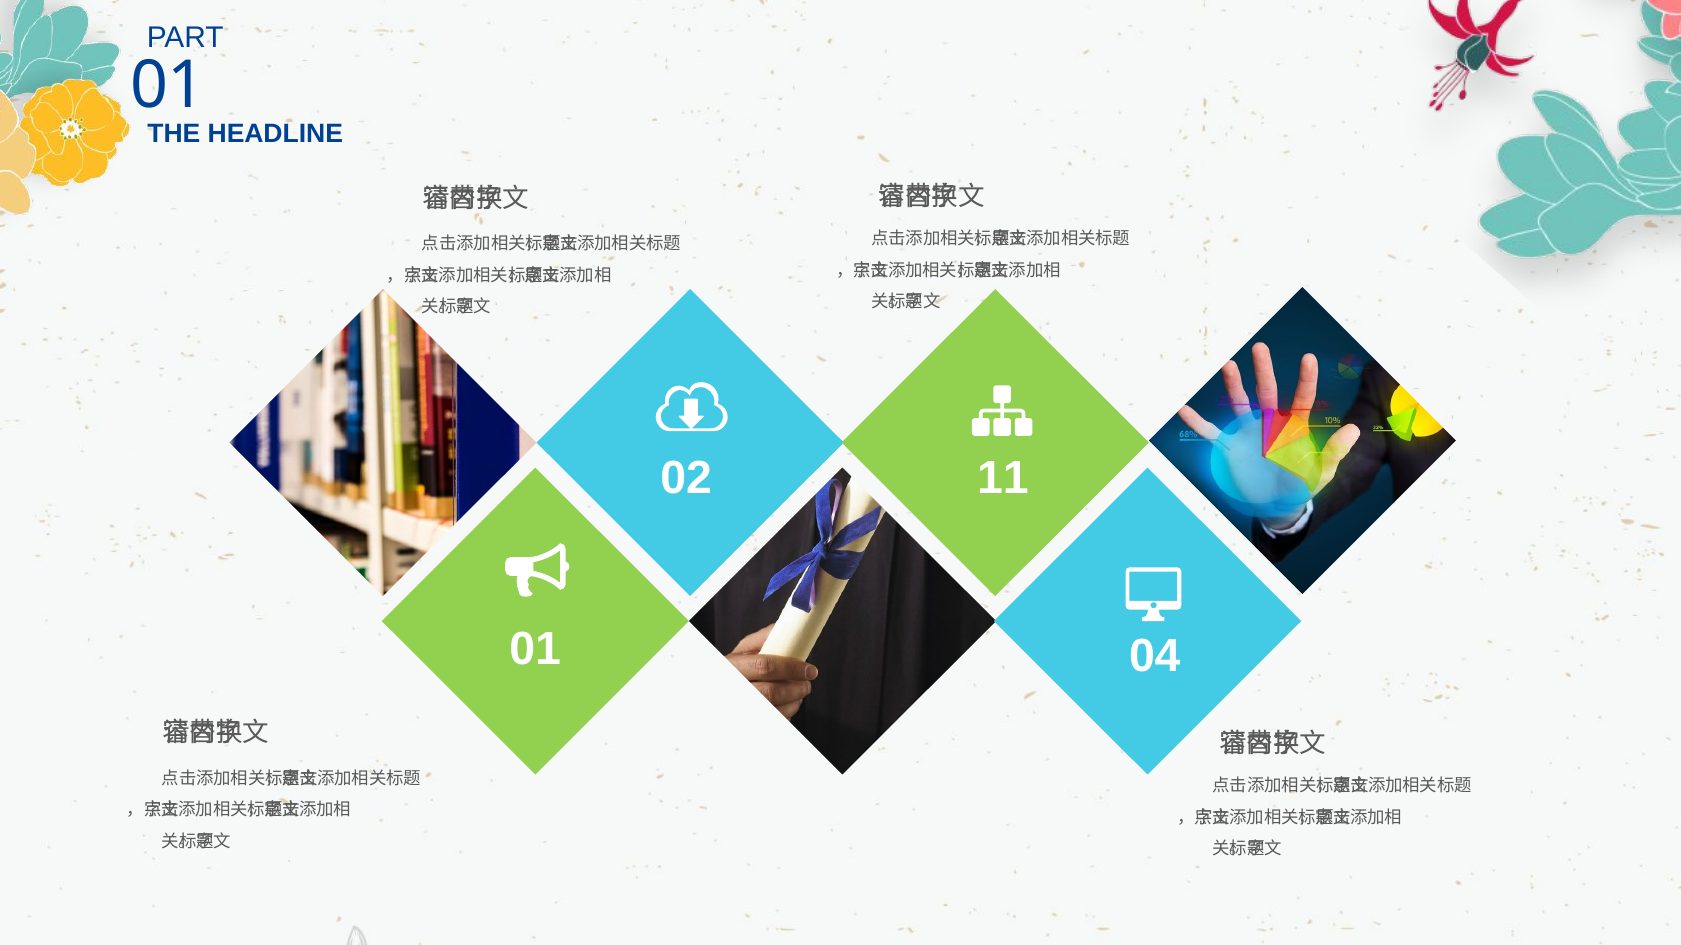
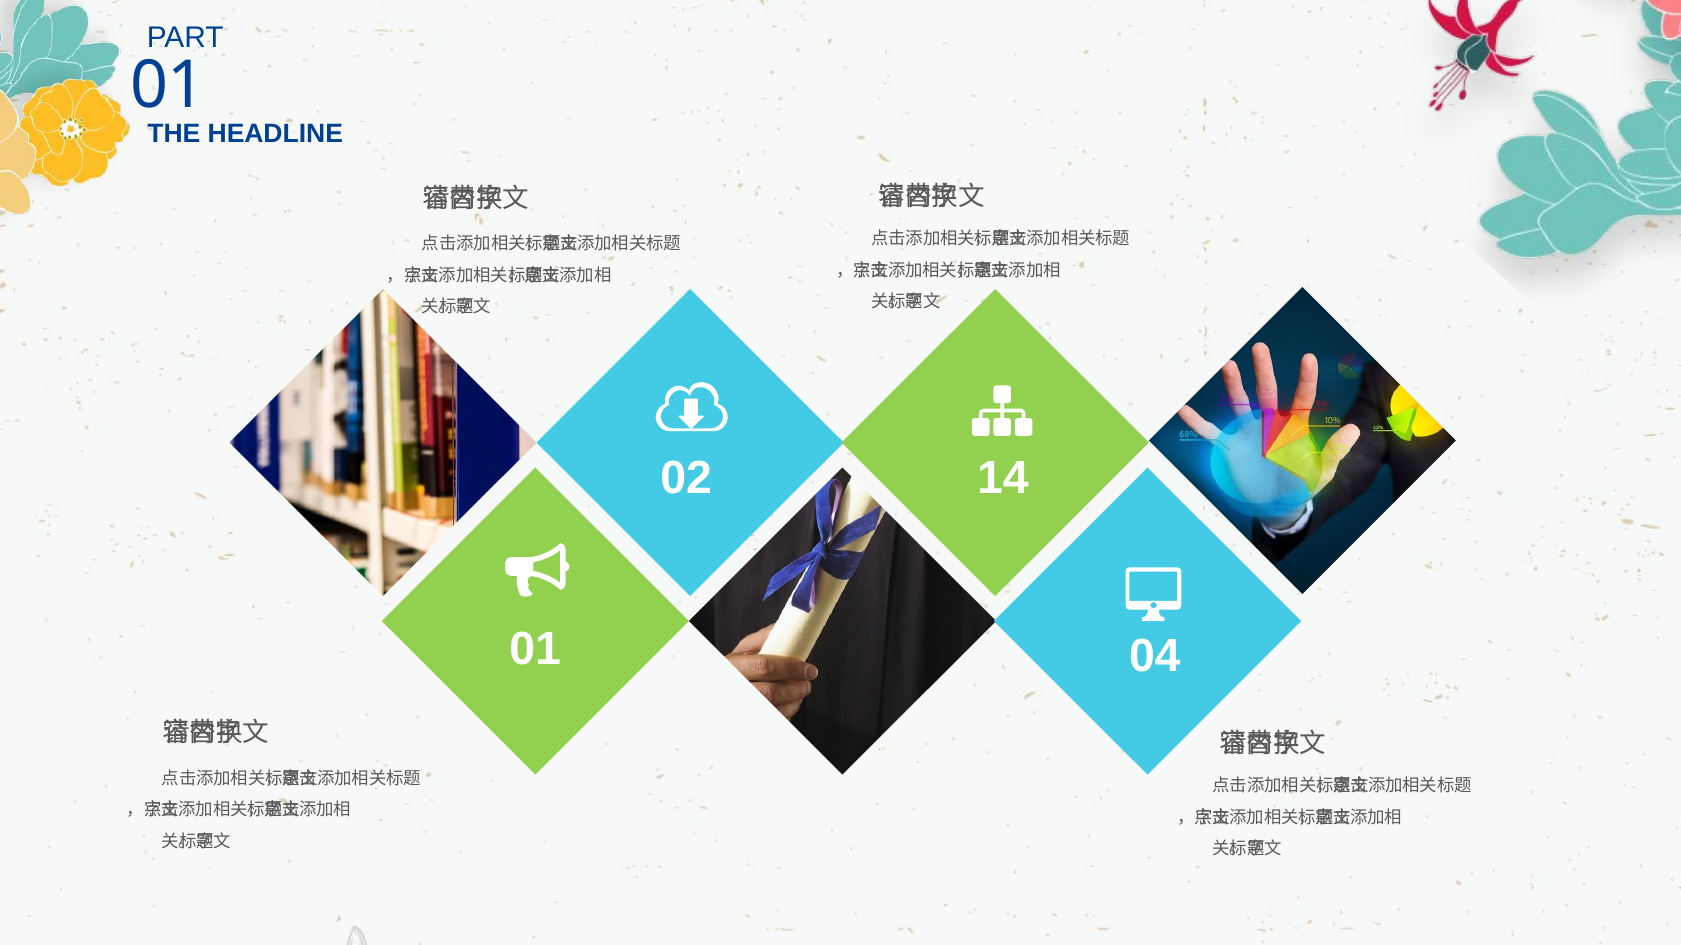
11: 11 -> 14
